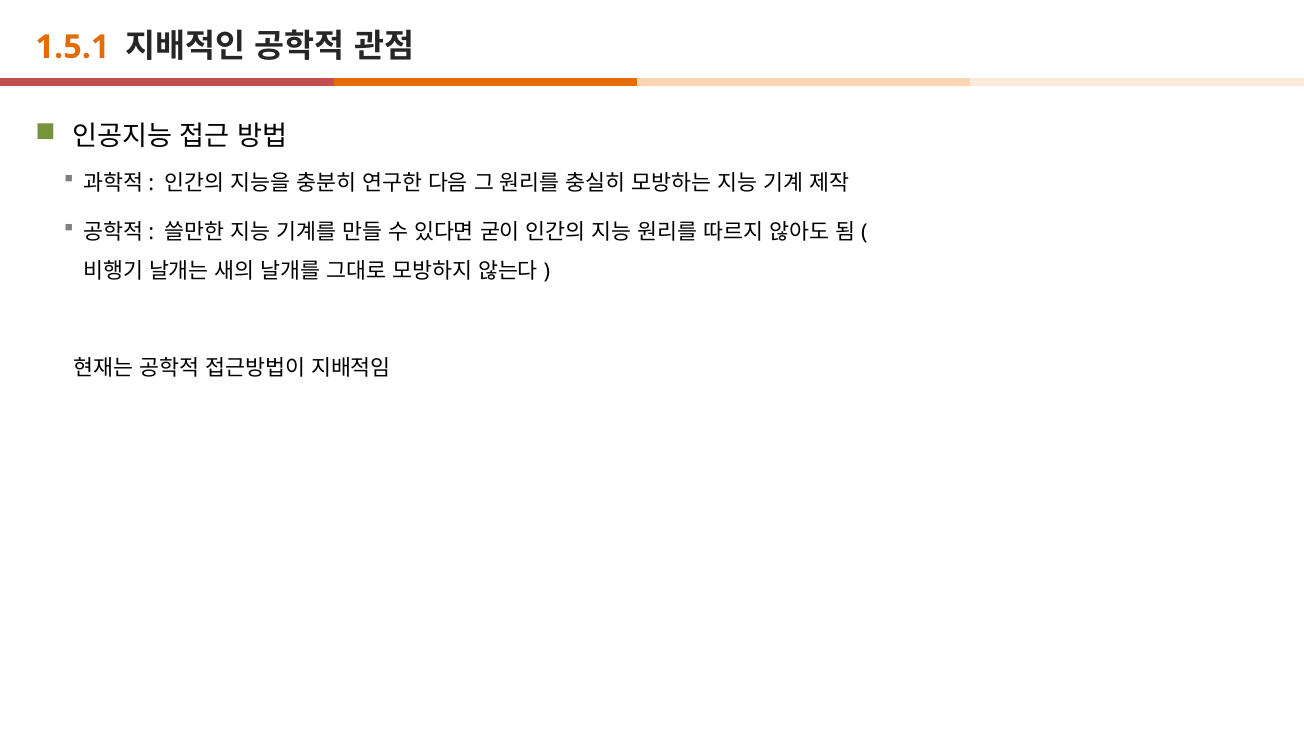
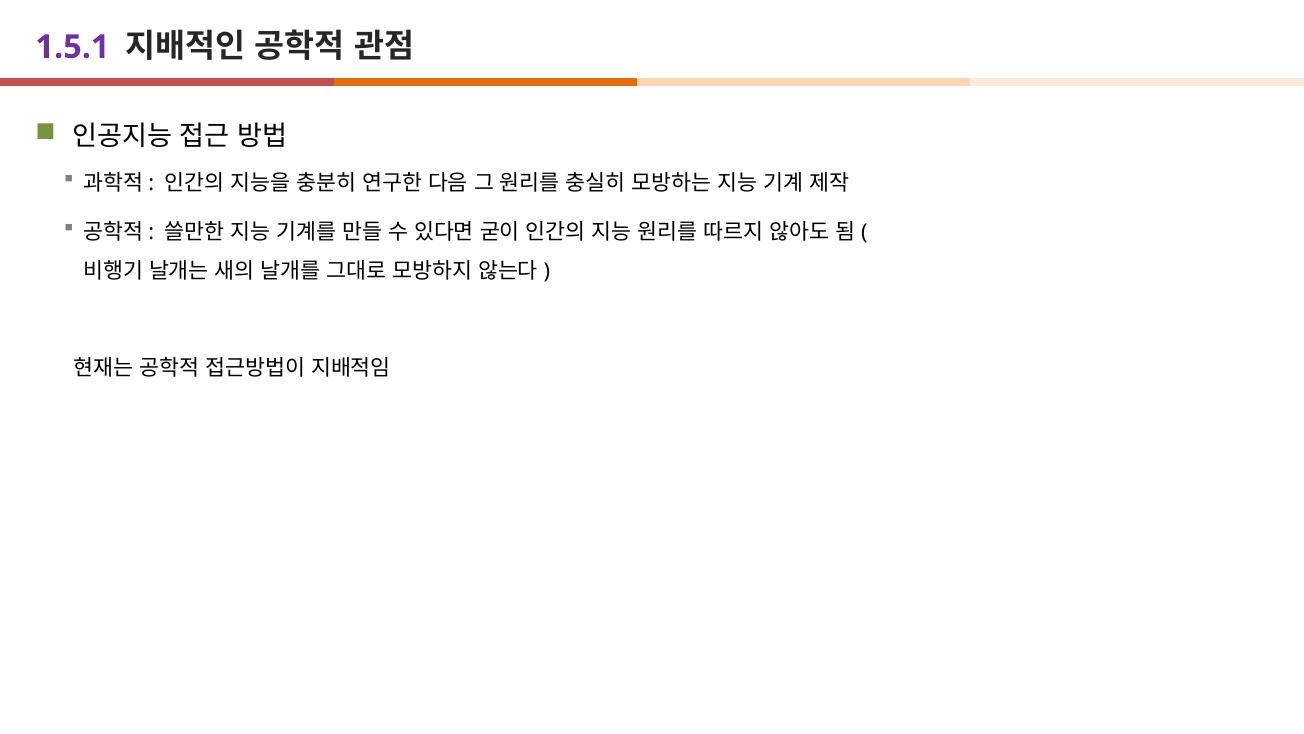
1.5.1 colour: orange -> purple
